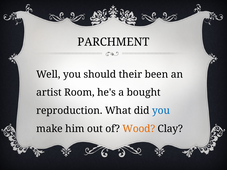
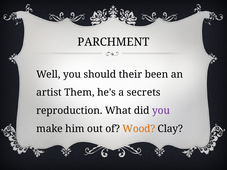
Room: Room -> Them
bought: bought -> secrets
you at (161, 111) colour: blue -> purple
